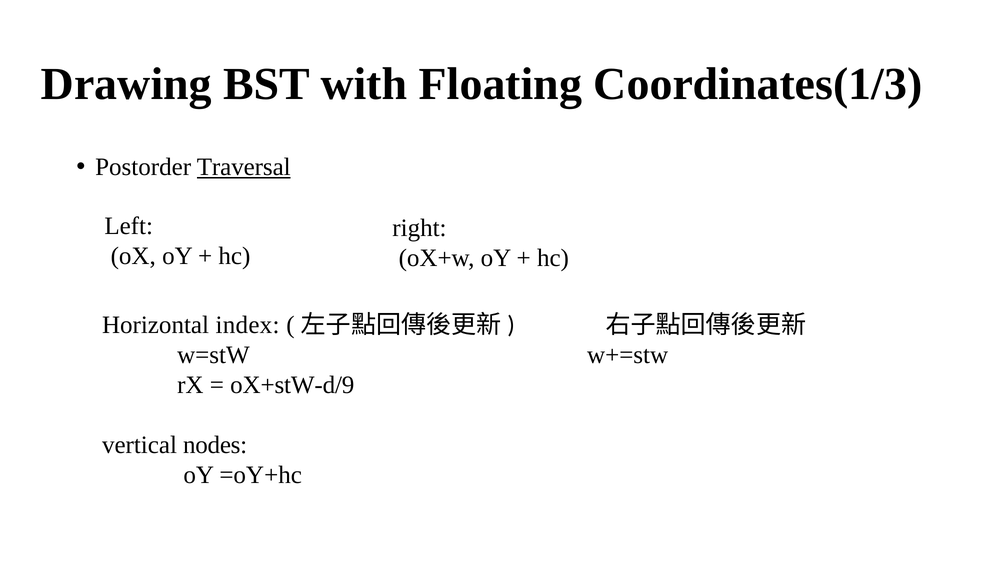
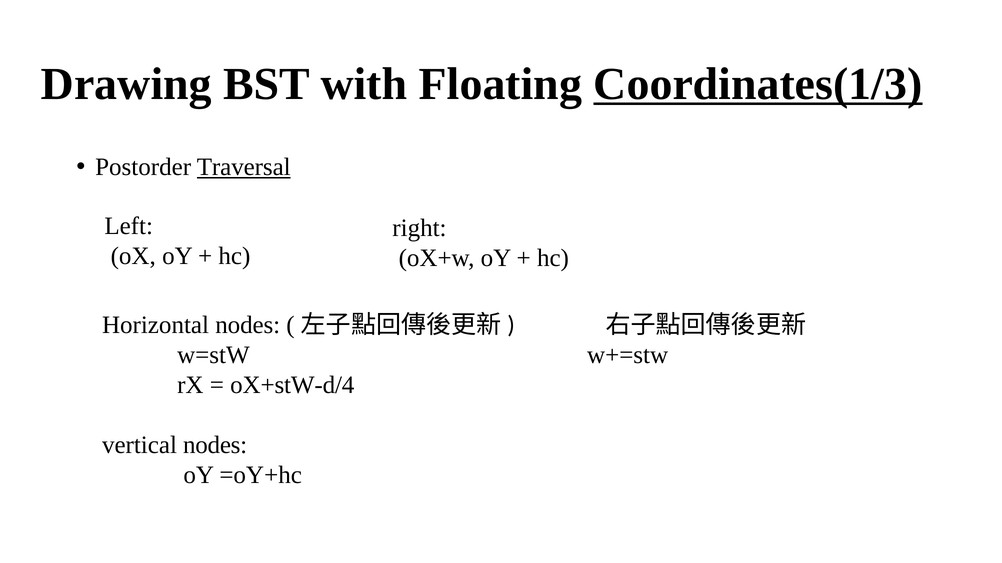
Coordinates(1/3 underline: none -> present
Horizontal index: index -> nodes
oX+stW-d/9: oX+stW-d/9 -> oX+stW-d/4
